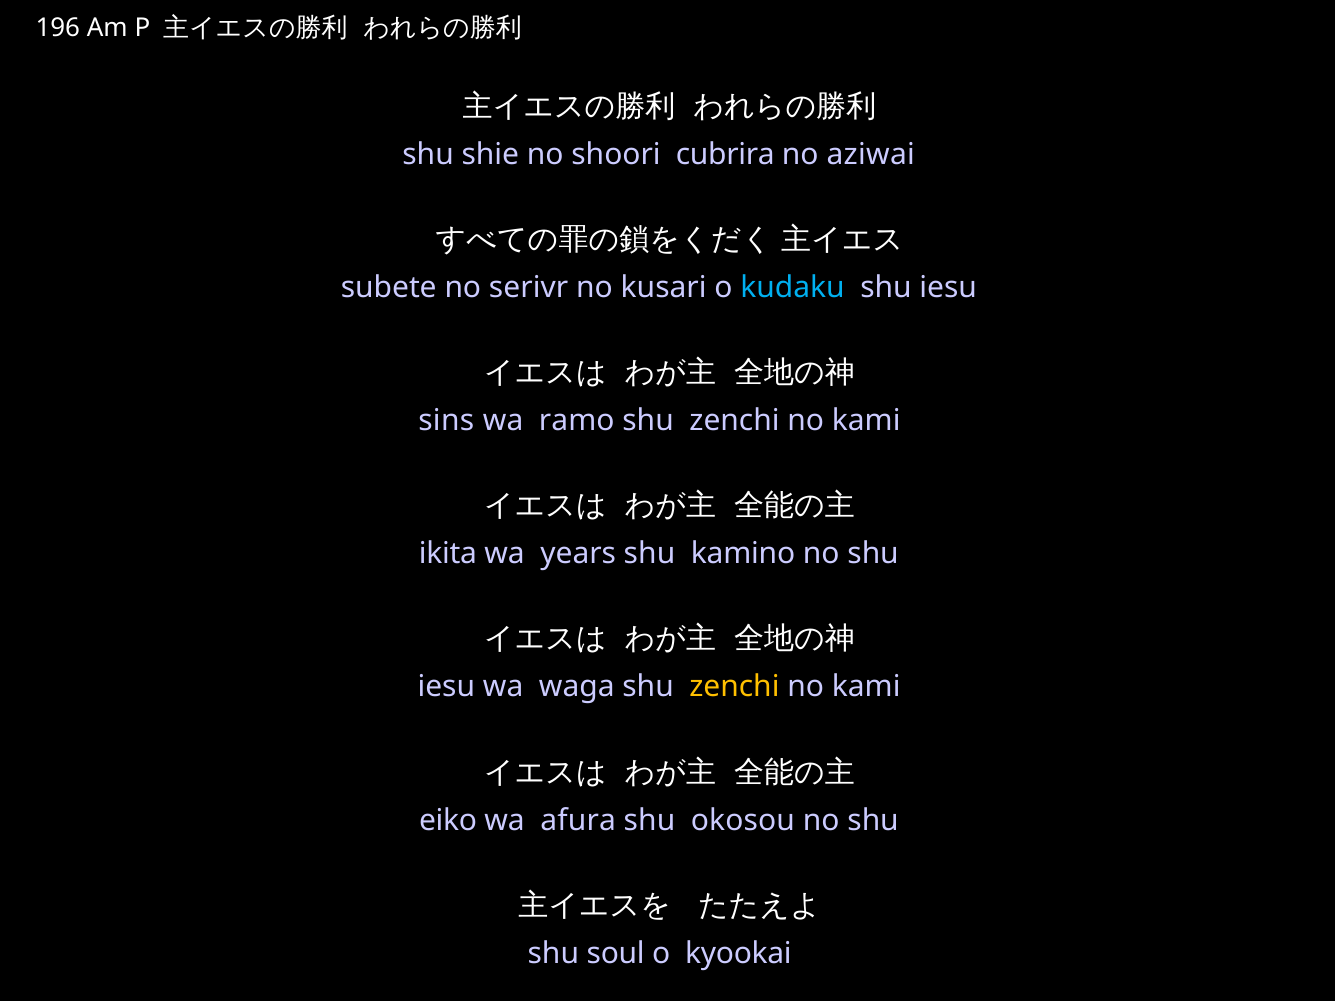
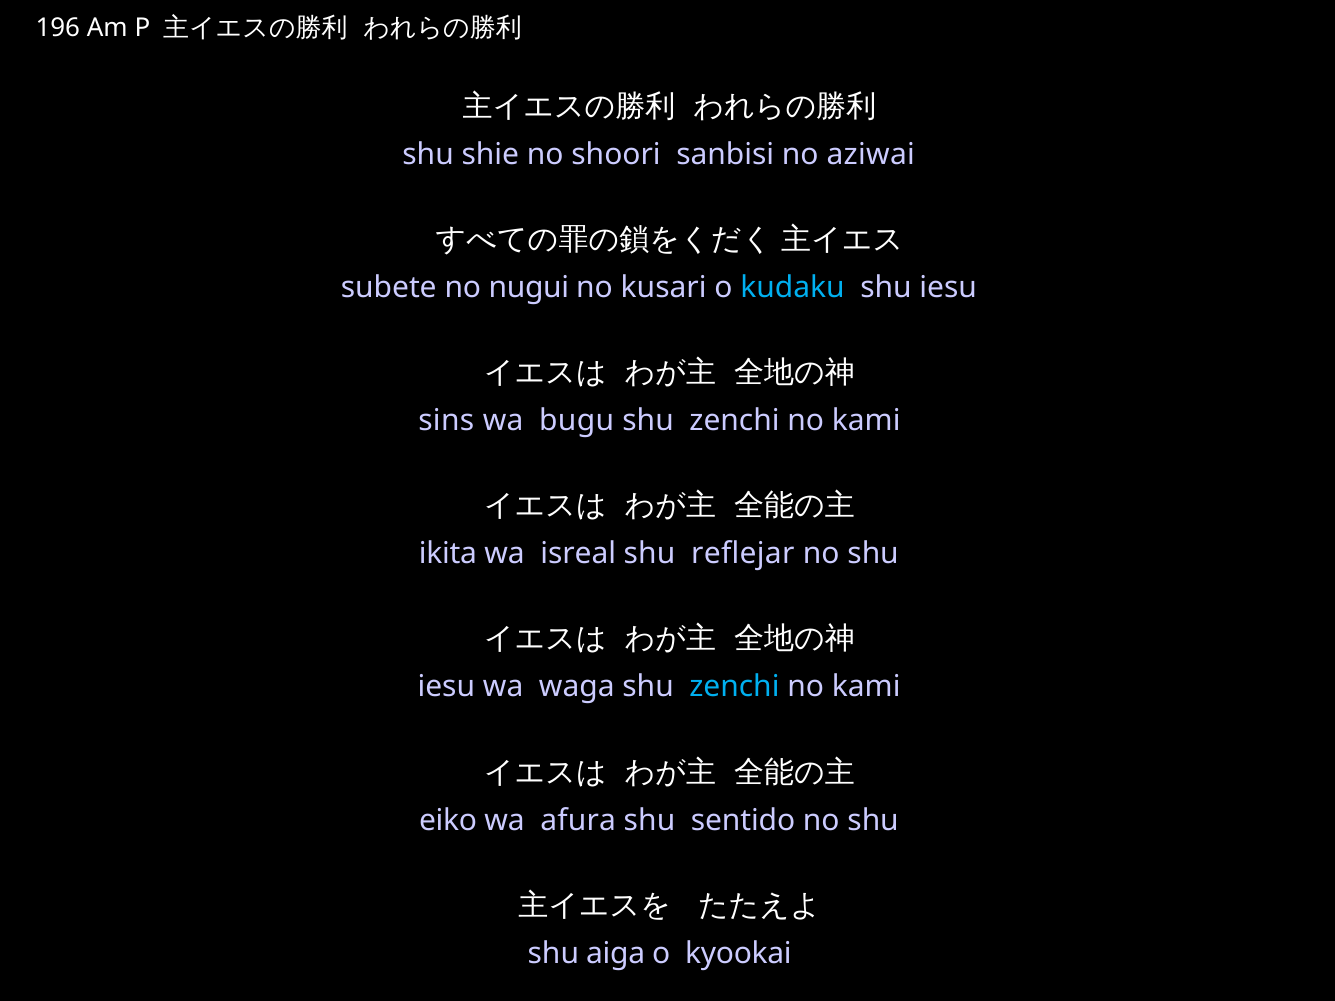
cubrira: cubrira -> sanbisi
serivr: serivr -> nugui
ramo: ramo -> bugu
years: years -> isreal
kamino: kamino -> reflejar
zenchi at (734, 687) colour: yellow -> light blue
okosou: okosou -> sentido
soul: soul -> aiga
